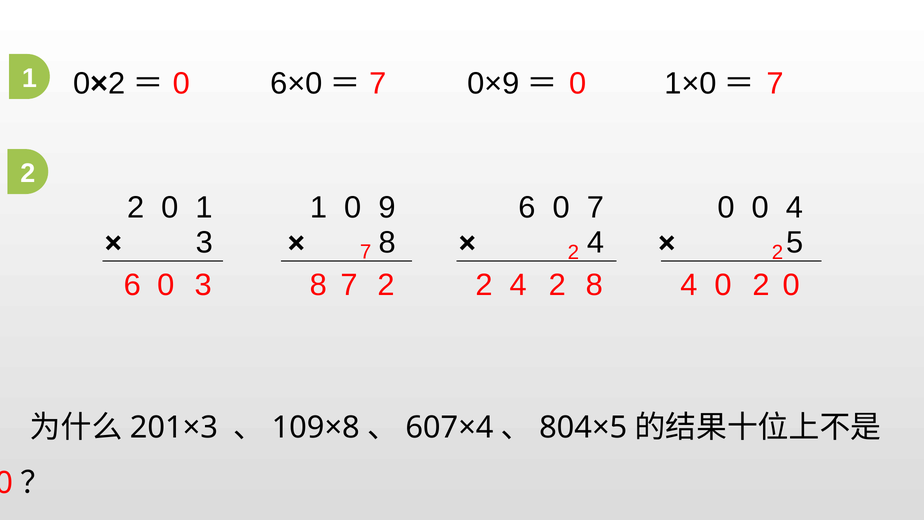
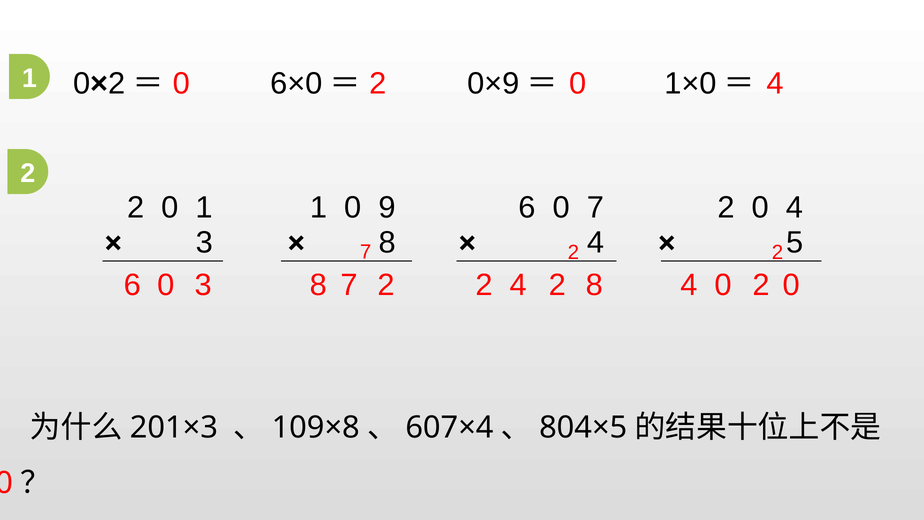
7 at (378, 84): 7 -> 2
7 at (775, 84): 7 -> 4
6 0 7 0: 0 -> 2
